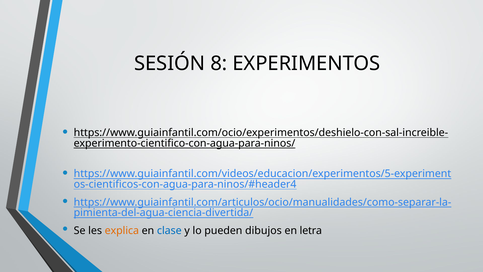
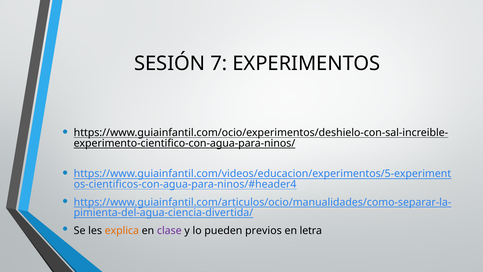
8: 8 -> 7
clase colour: blue -> purple
dibujos: dibujos -> previos
